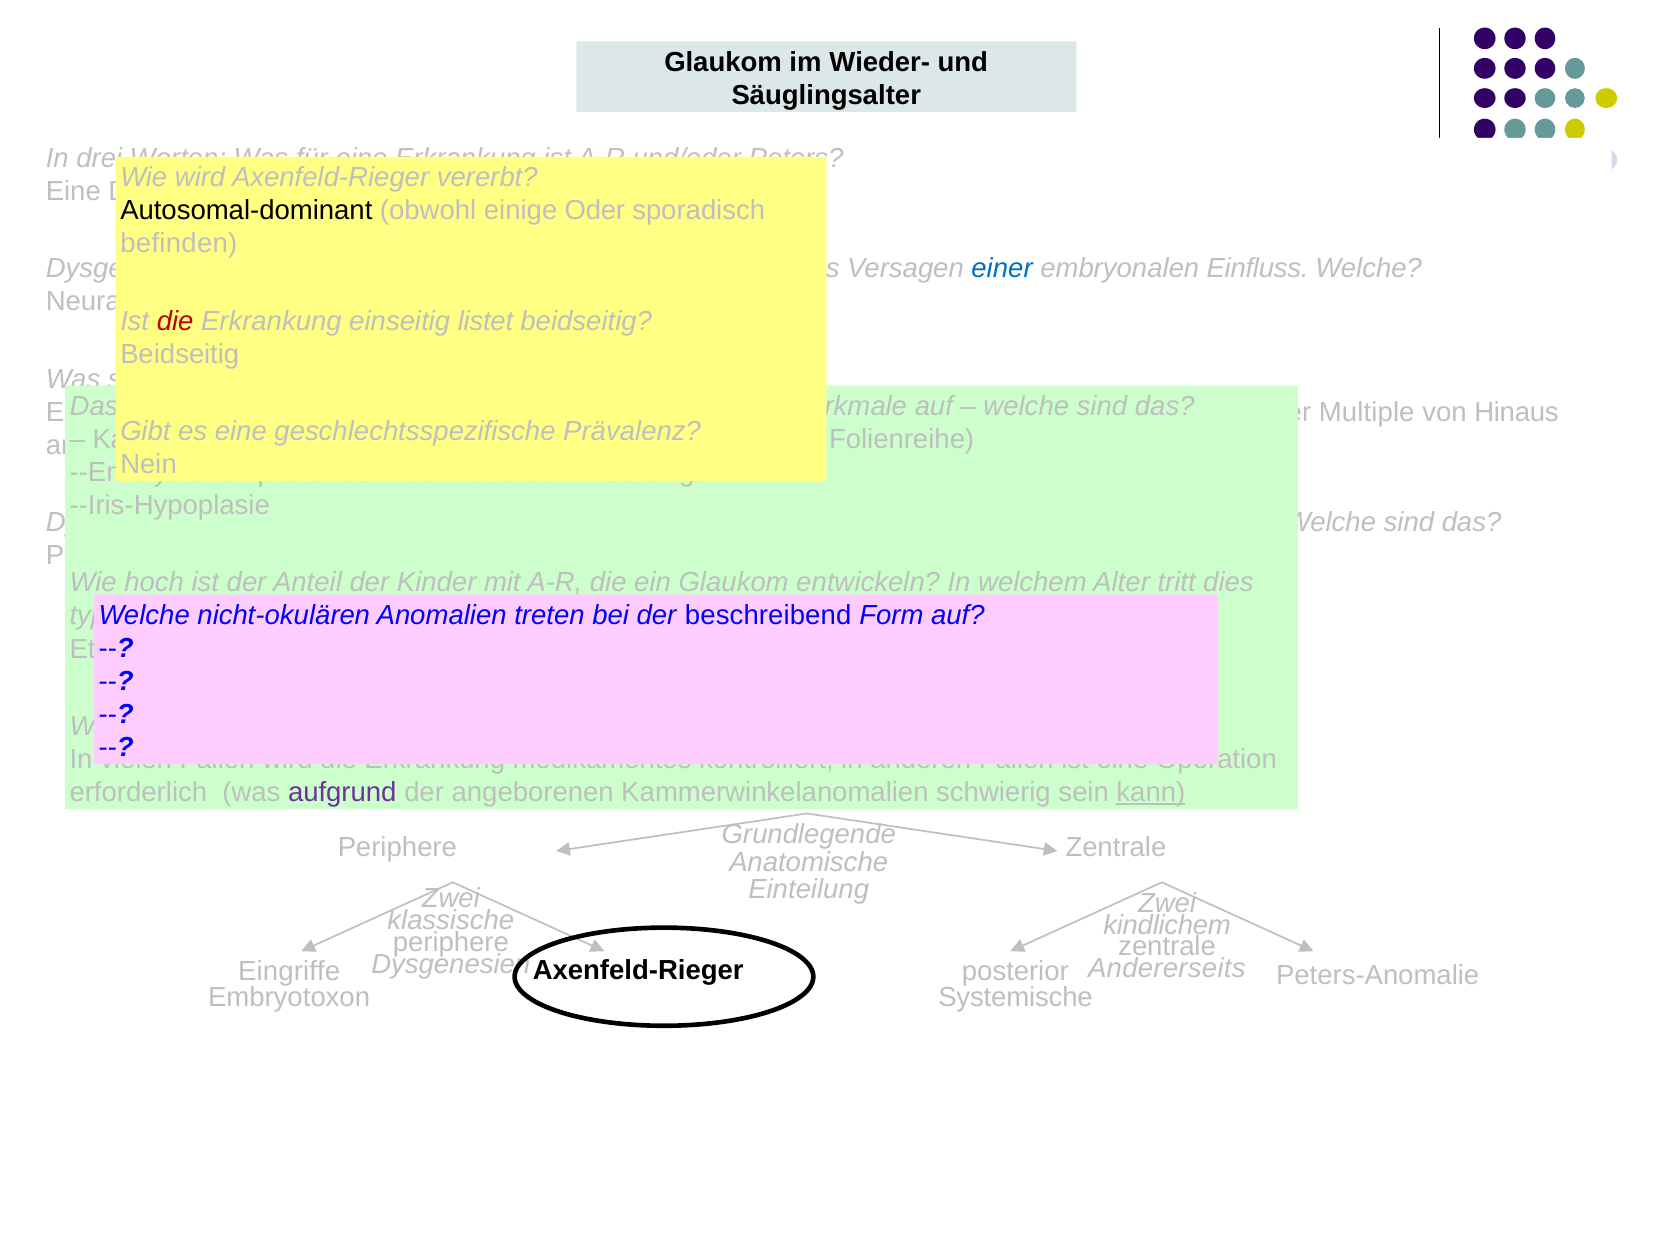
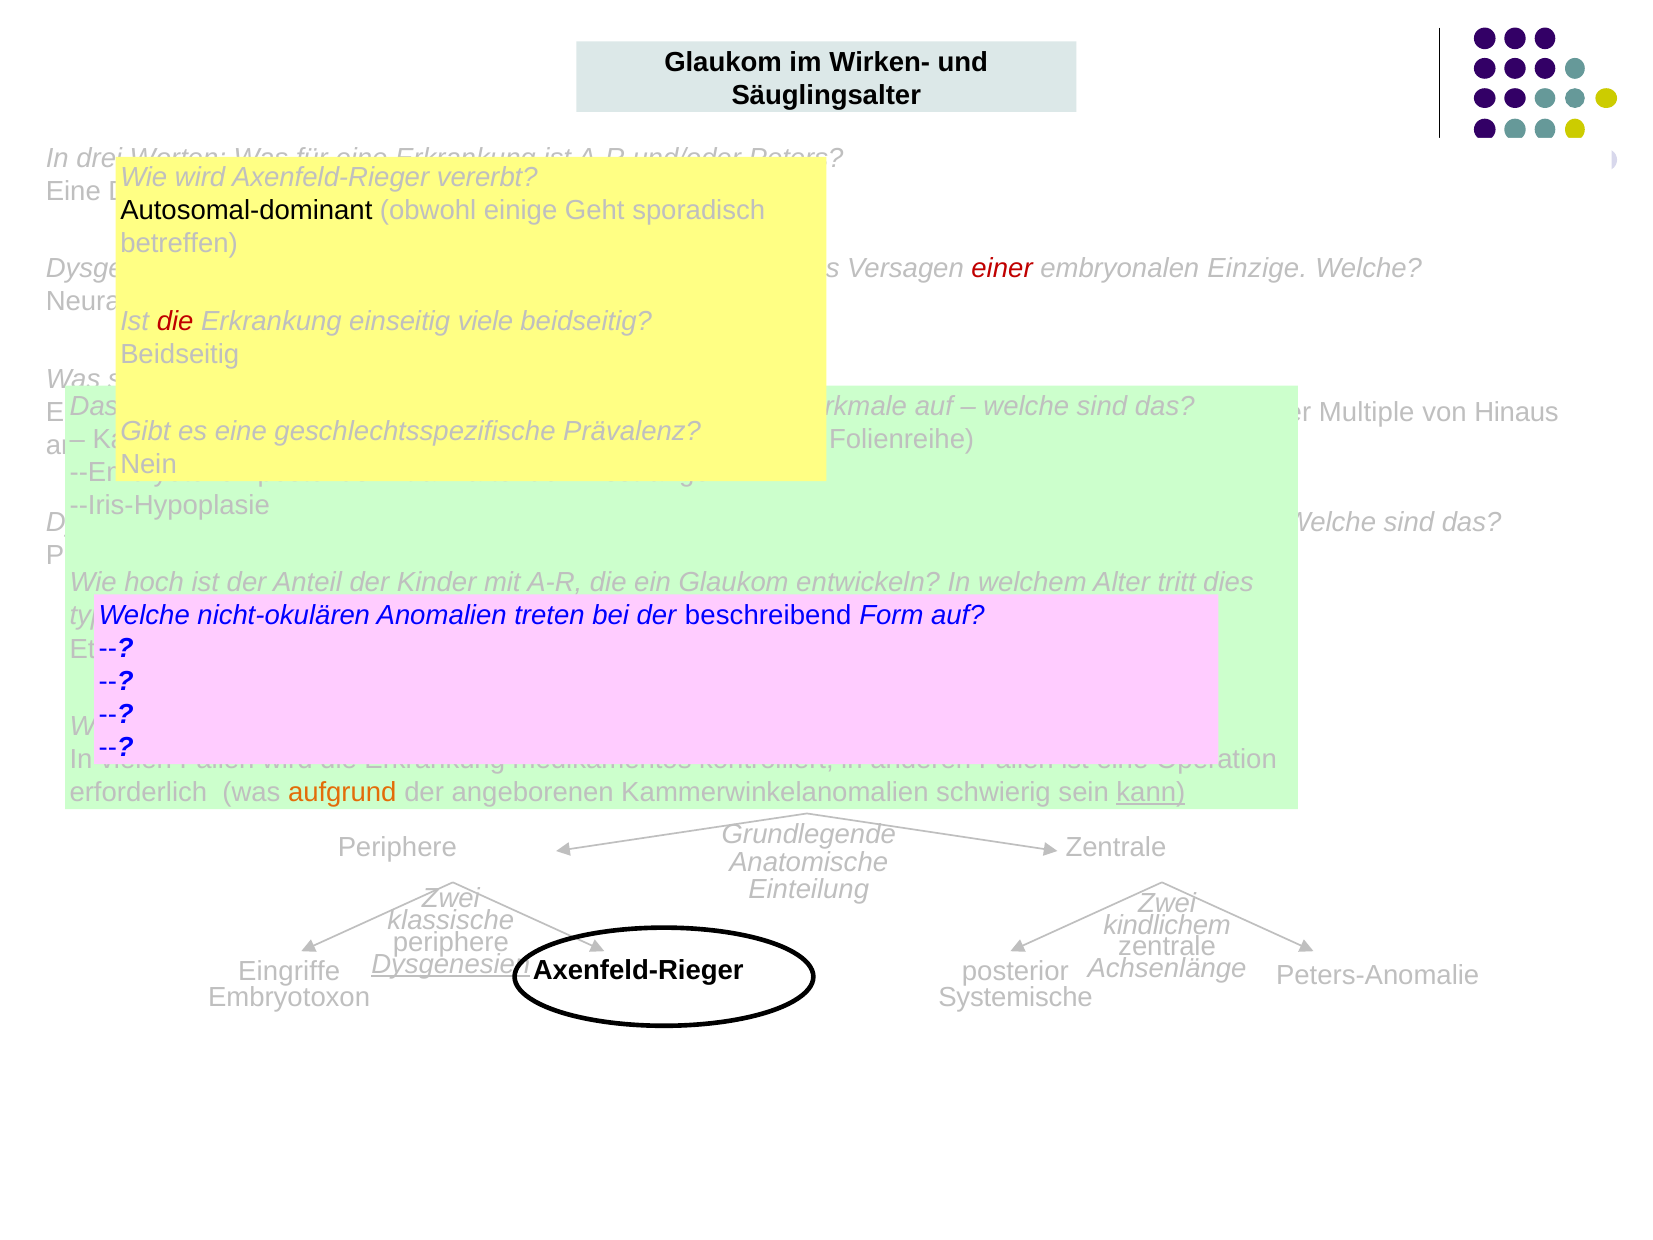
Wieder-: Wieder- -> Wirken-
Oder: Oder -> Geht
befinden: befinden -> betreffen
einer at (1002, 269) colour: blue -> red
Einfluss: Einfluss -> Einzige
listet: listet -> viele
aufgrund colour: purple -> orange
Dysgenesien at (451, 964) underline: none -> present
Andererseits: Andererseits -> Achsenlänge
